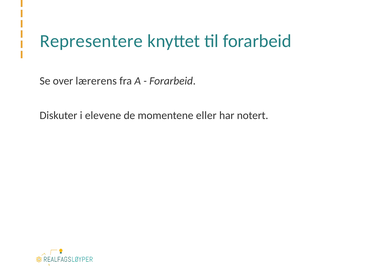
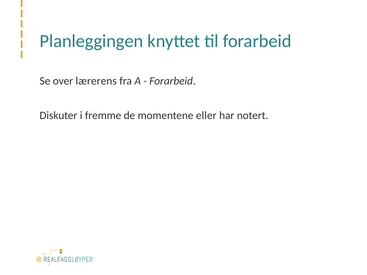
Representere: Representere -> Planleggingen
elevene: elevene -> fremme
